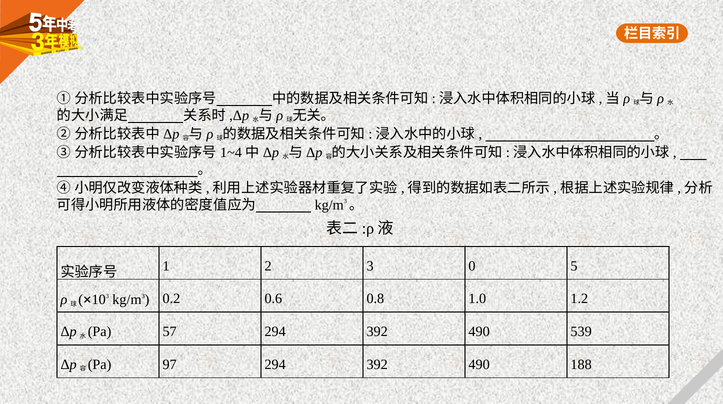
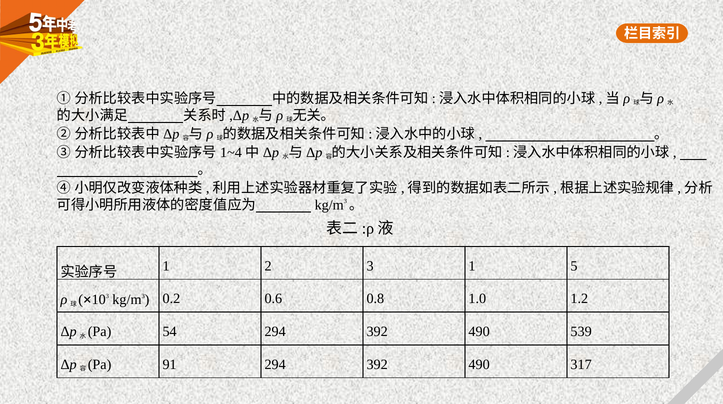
3 0: 0 -> 1
57: 57 -> 54
97: 97 -> 91
188: 188 -> 317
